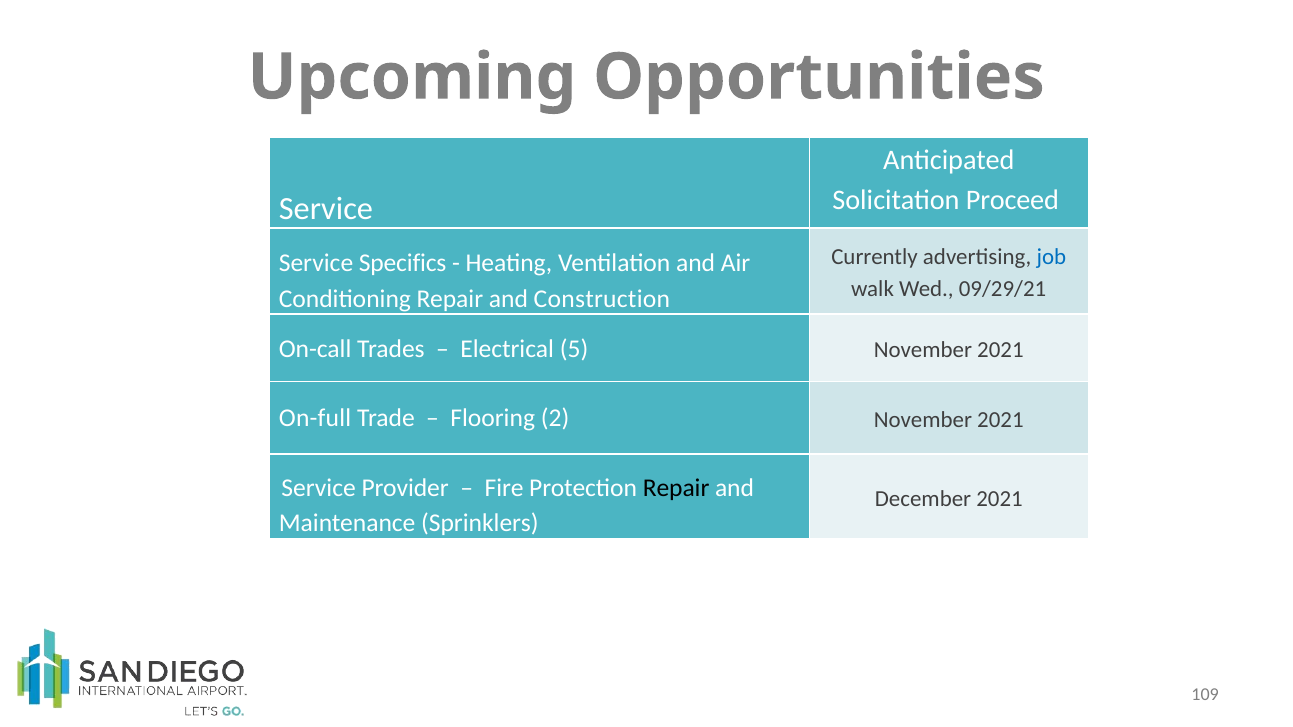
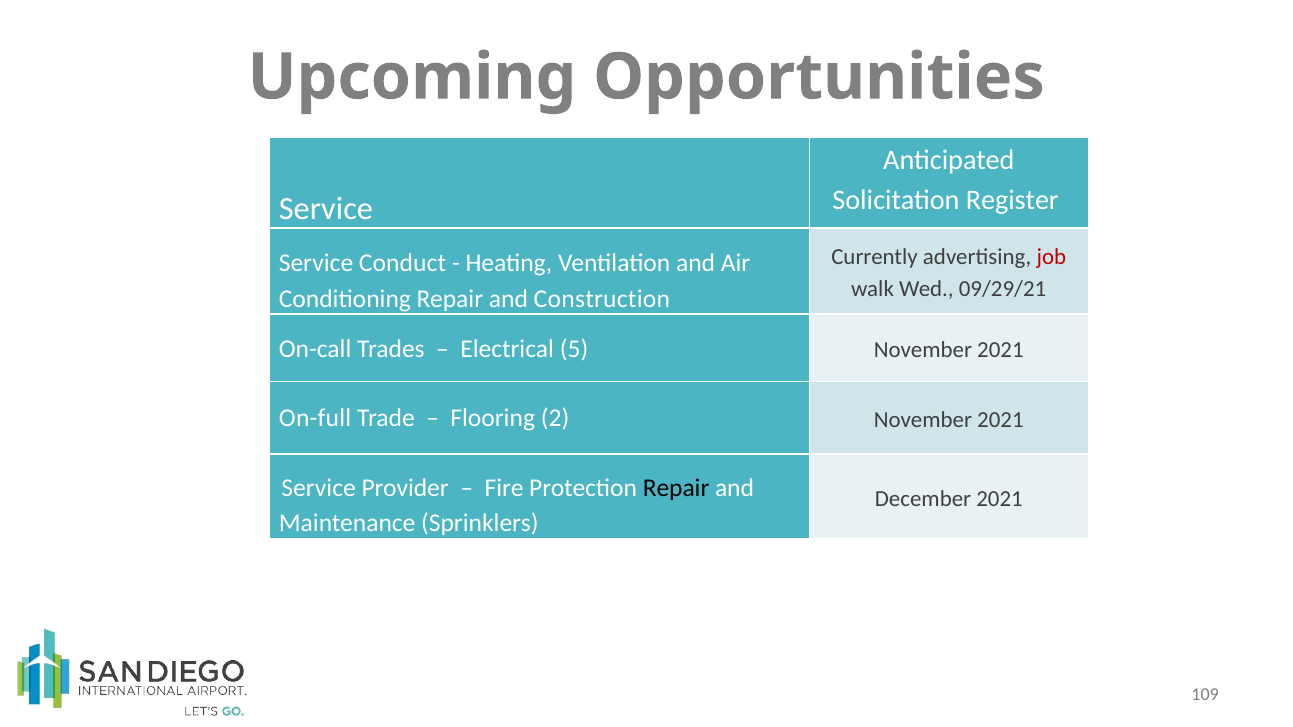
Proceed: Proceed -> Register
job colour: blue -> red
Specifics: Specifics -> Conduct
